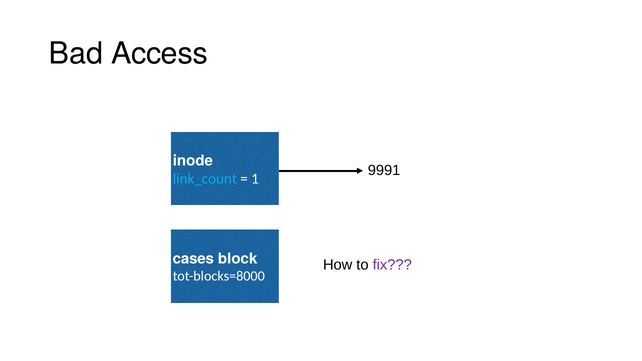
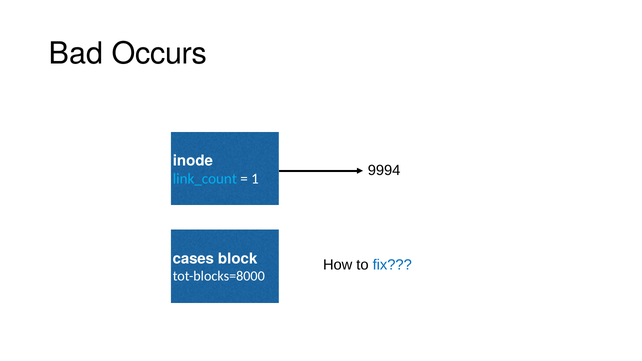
Access: Access -> Occurs
9991: 9991 -> 9994
fix colour: purple -> blue
